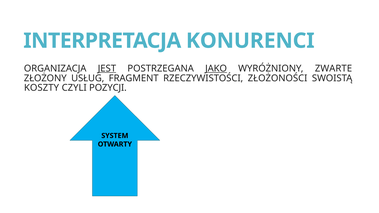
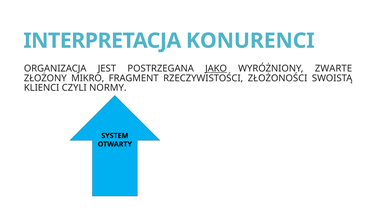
JEST underline: present -> none
USŁUG: USŁUG -> MIKRO
KOSZTY: KOSZTY -> KLIENCI
POZYCJI: POZYCJI -> NORMY
